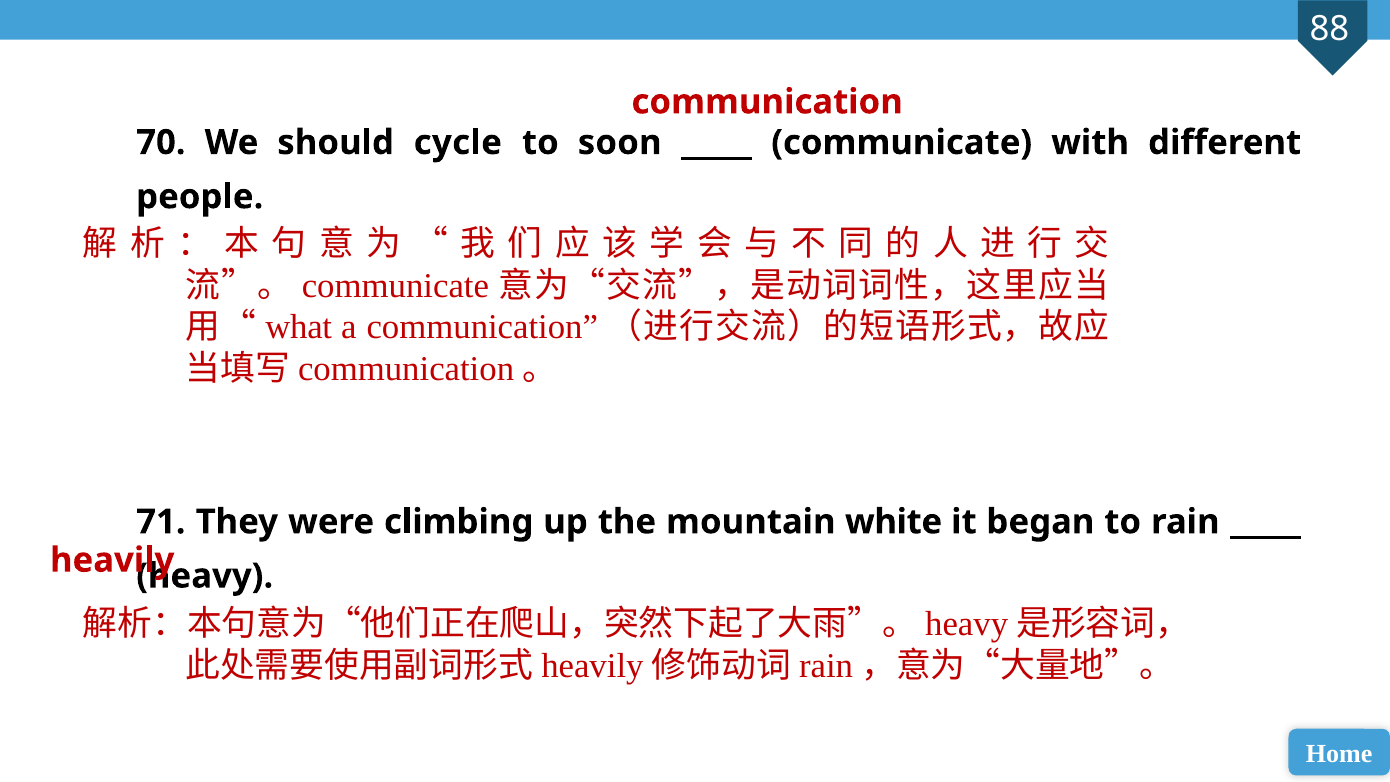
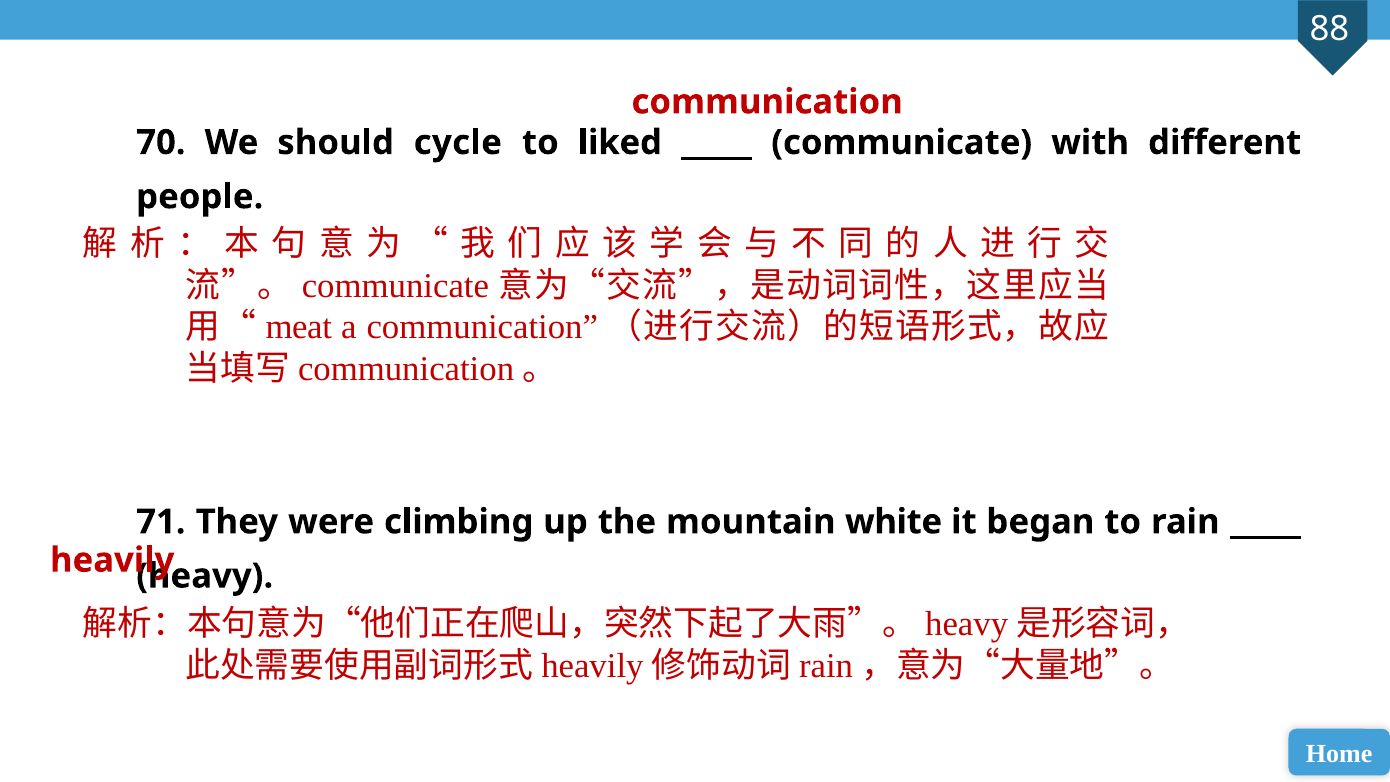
soon: soon -> liked
what: what -> meat
